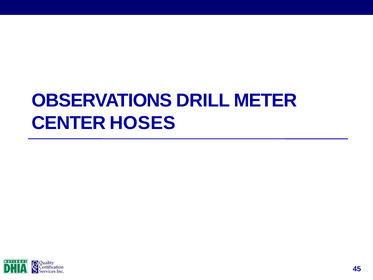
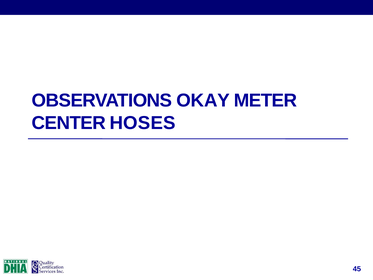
DRILL: DRILL -> OKAY
